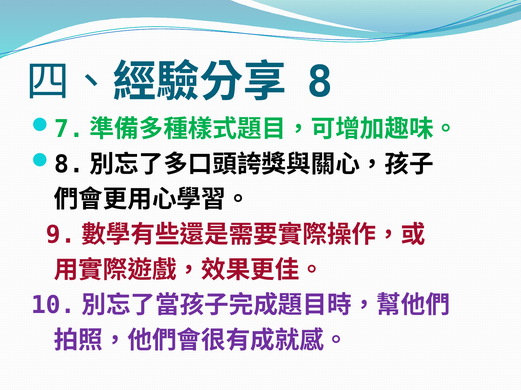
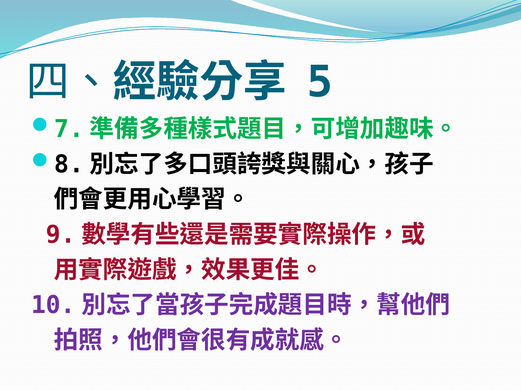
8: 8 -> 5
